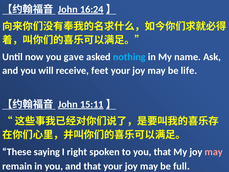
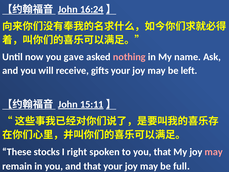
nothing colour: light blue -> pink
feet: feet -> gifts
life: life -> left
saying: saying -> stocks
